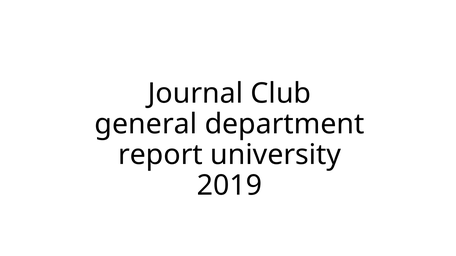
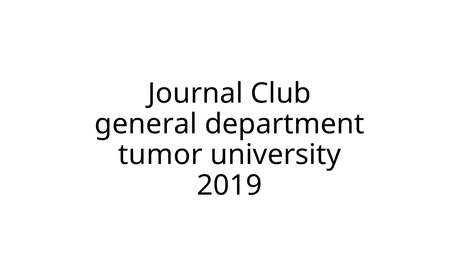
report: report -> tumor
